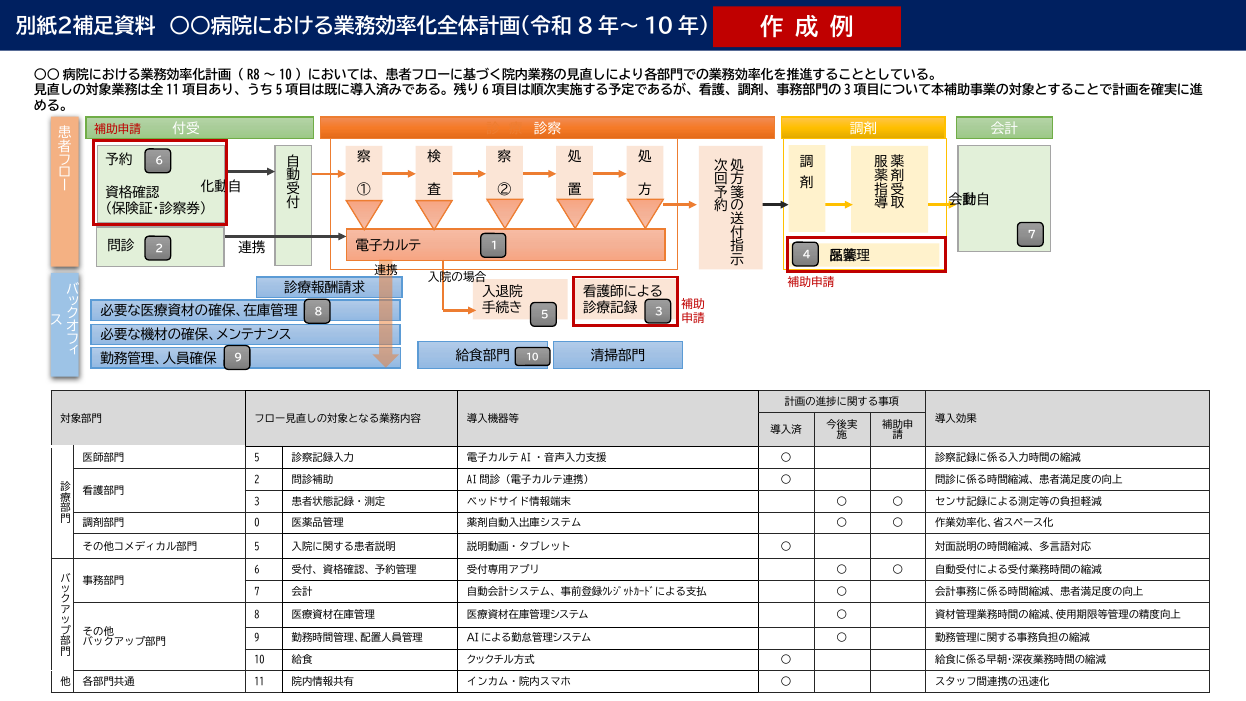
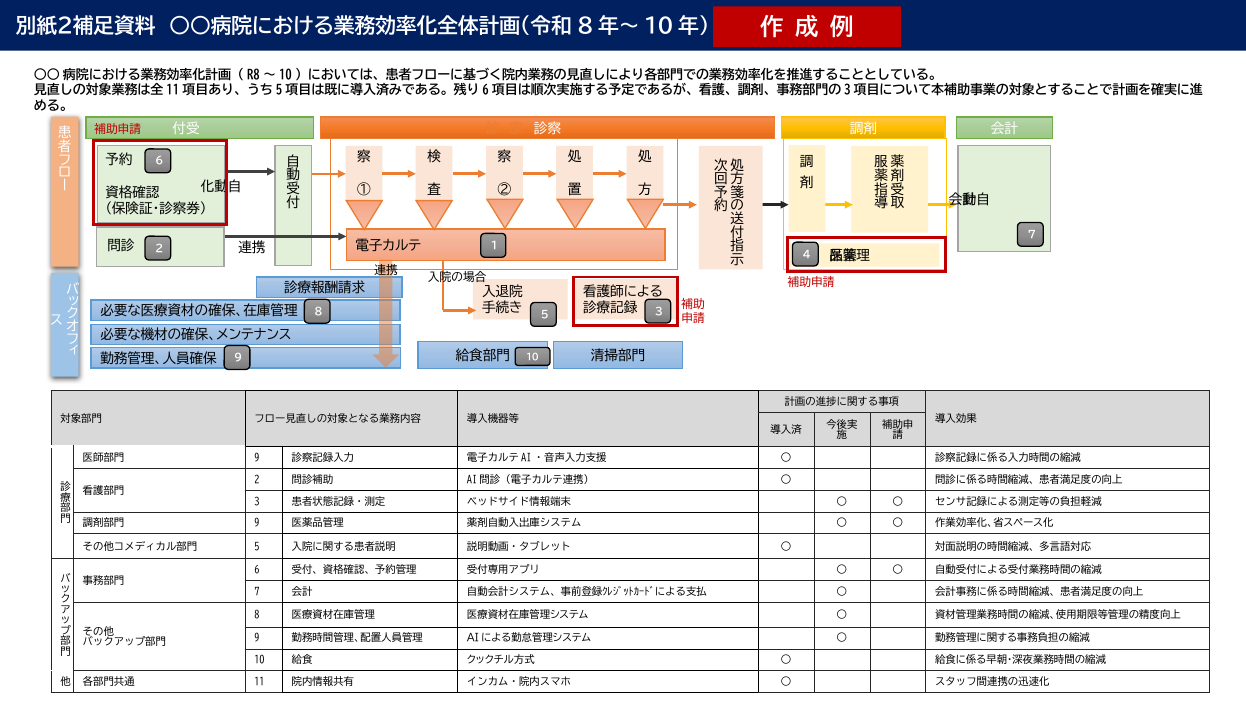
5 at (257, 458): 5 -> 9
0 at (257, 523): 0 -> 9
